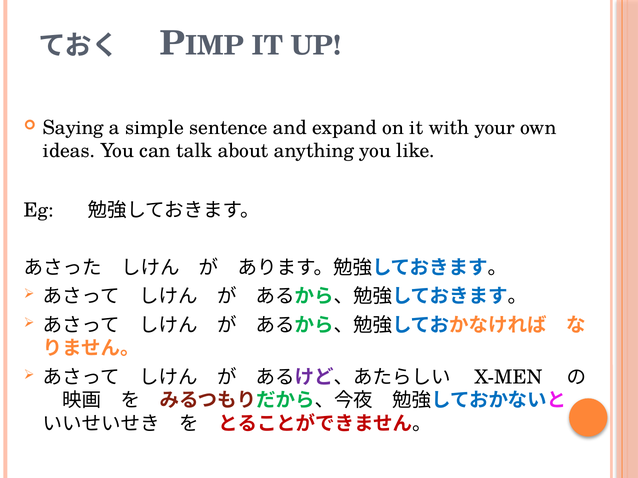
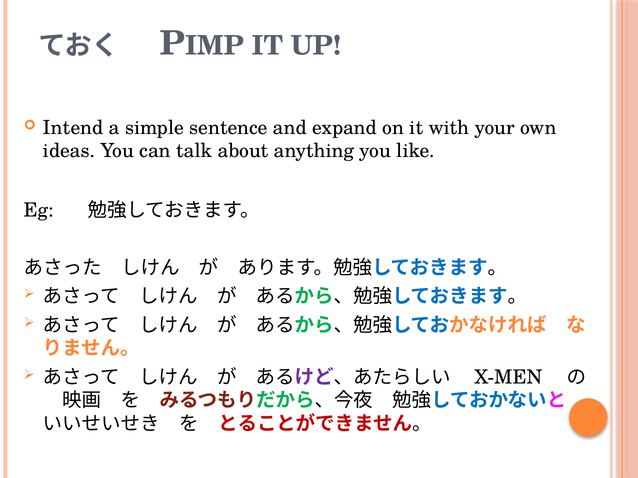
Saying: Saying -> Intend
